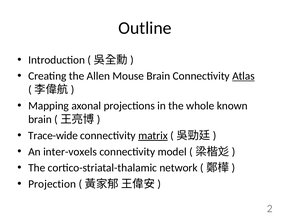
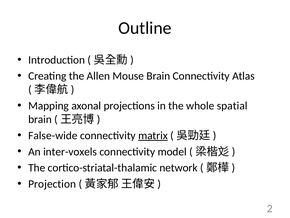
Atlas underline: present -> none
known: known -> spatial
Trace-wide: Trace-wide -> False-wide
